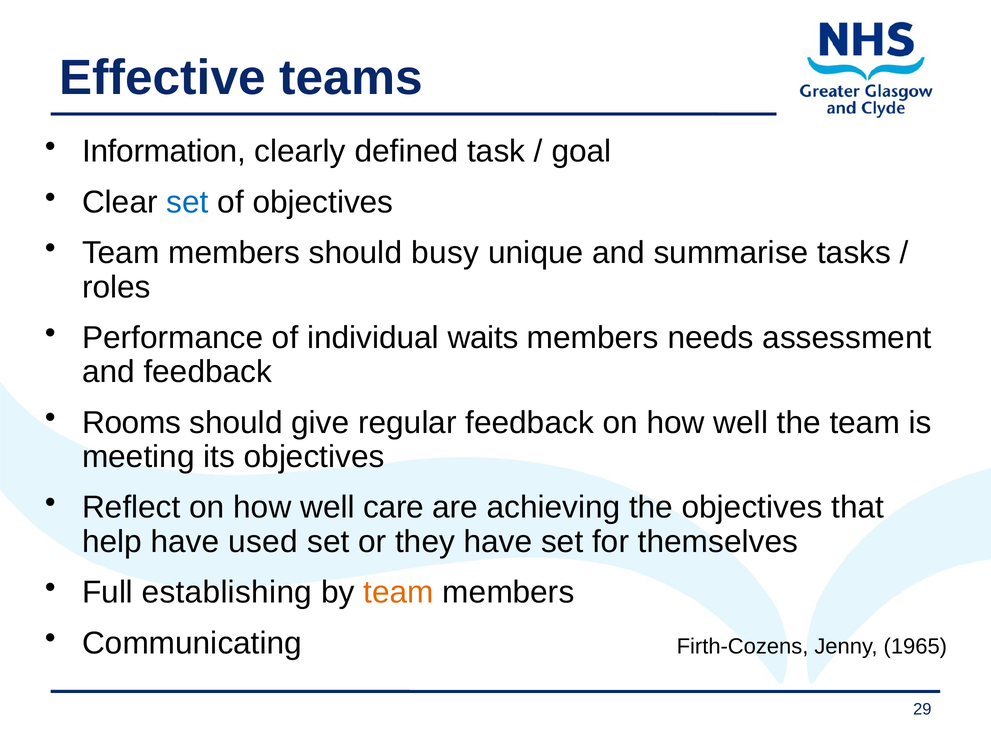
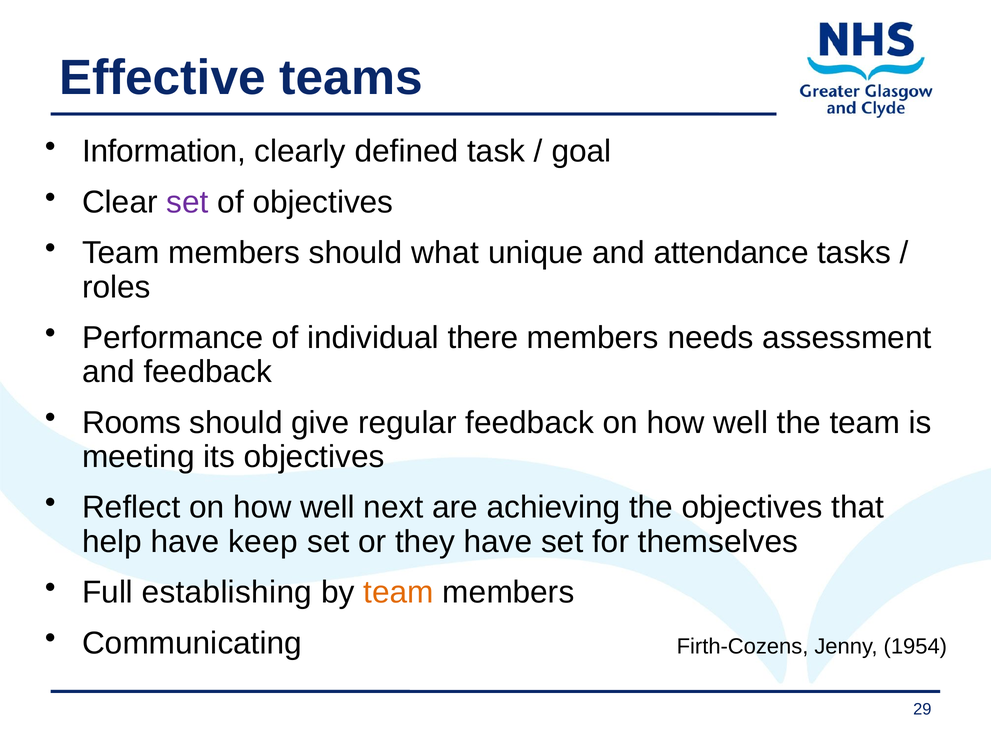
set at (188, 202) colour: blue -> purple
busy: busy -> what
summarise: summarise -> attendance
waits: waits -> there
care: care -> next
used: used -> keep
1965: 1965 -> 1954
